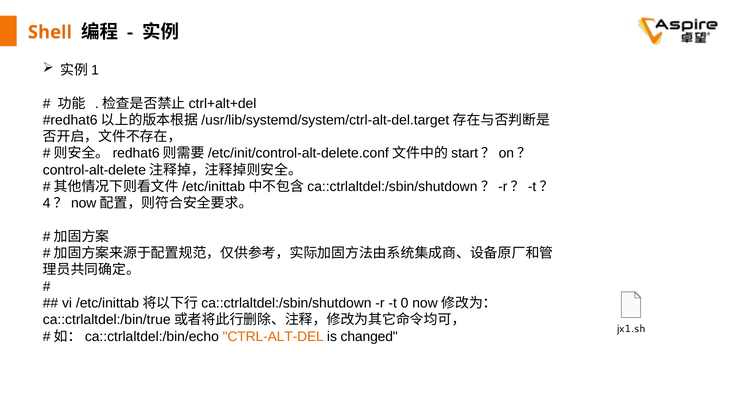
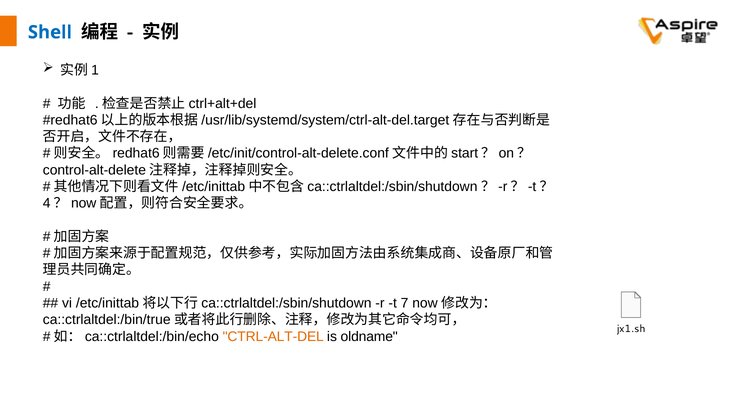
Shell colour: orange -> blue
0: 0 -> 7
changed: changed -> oldname
